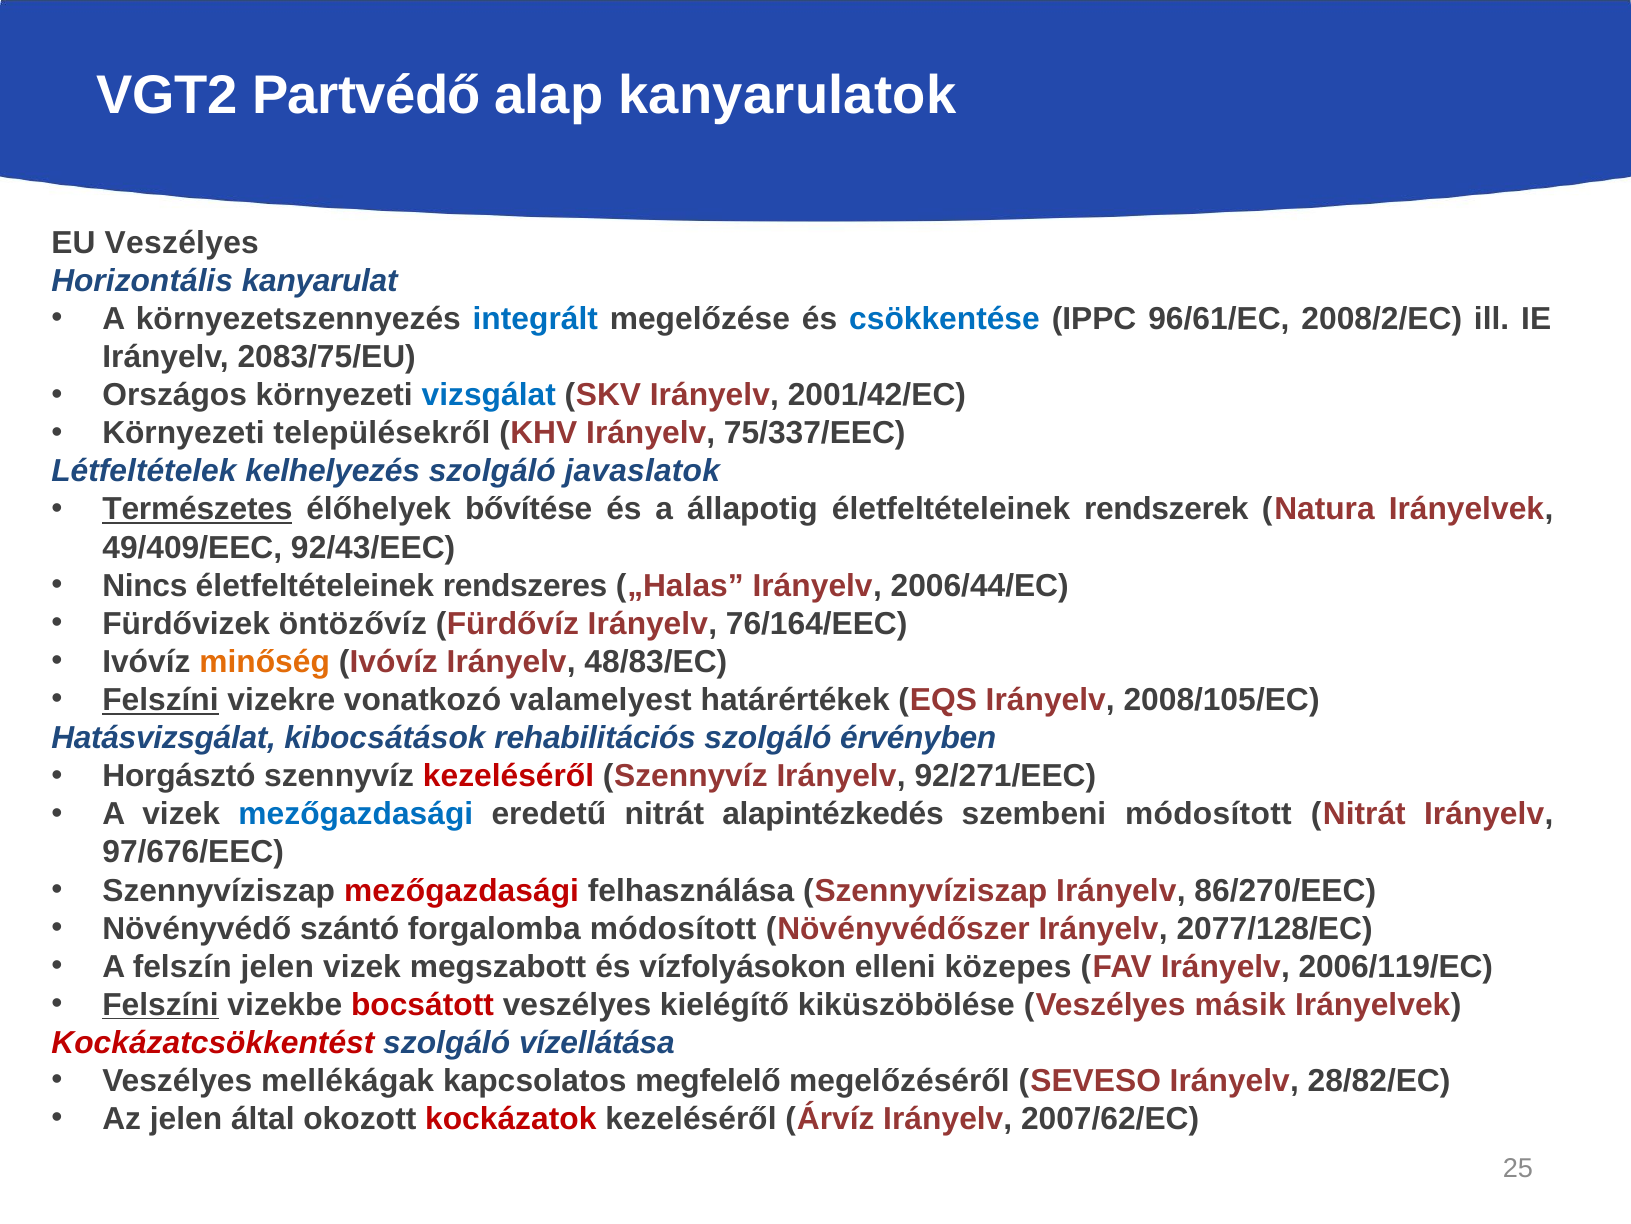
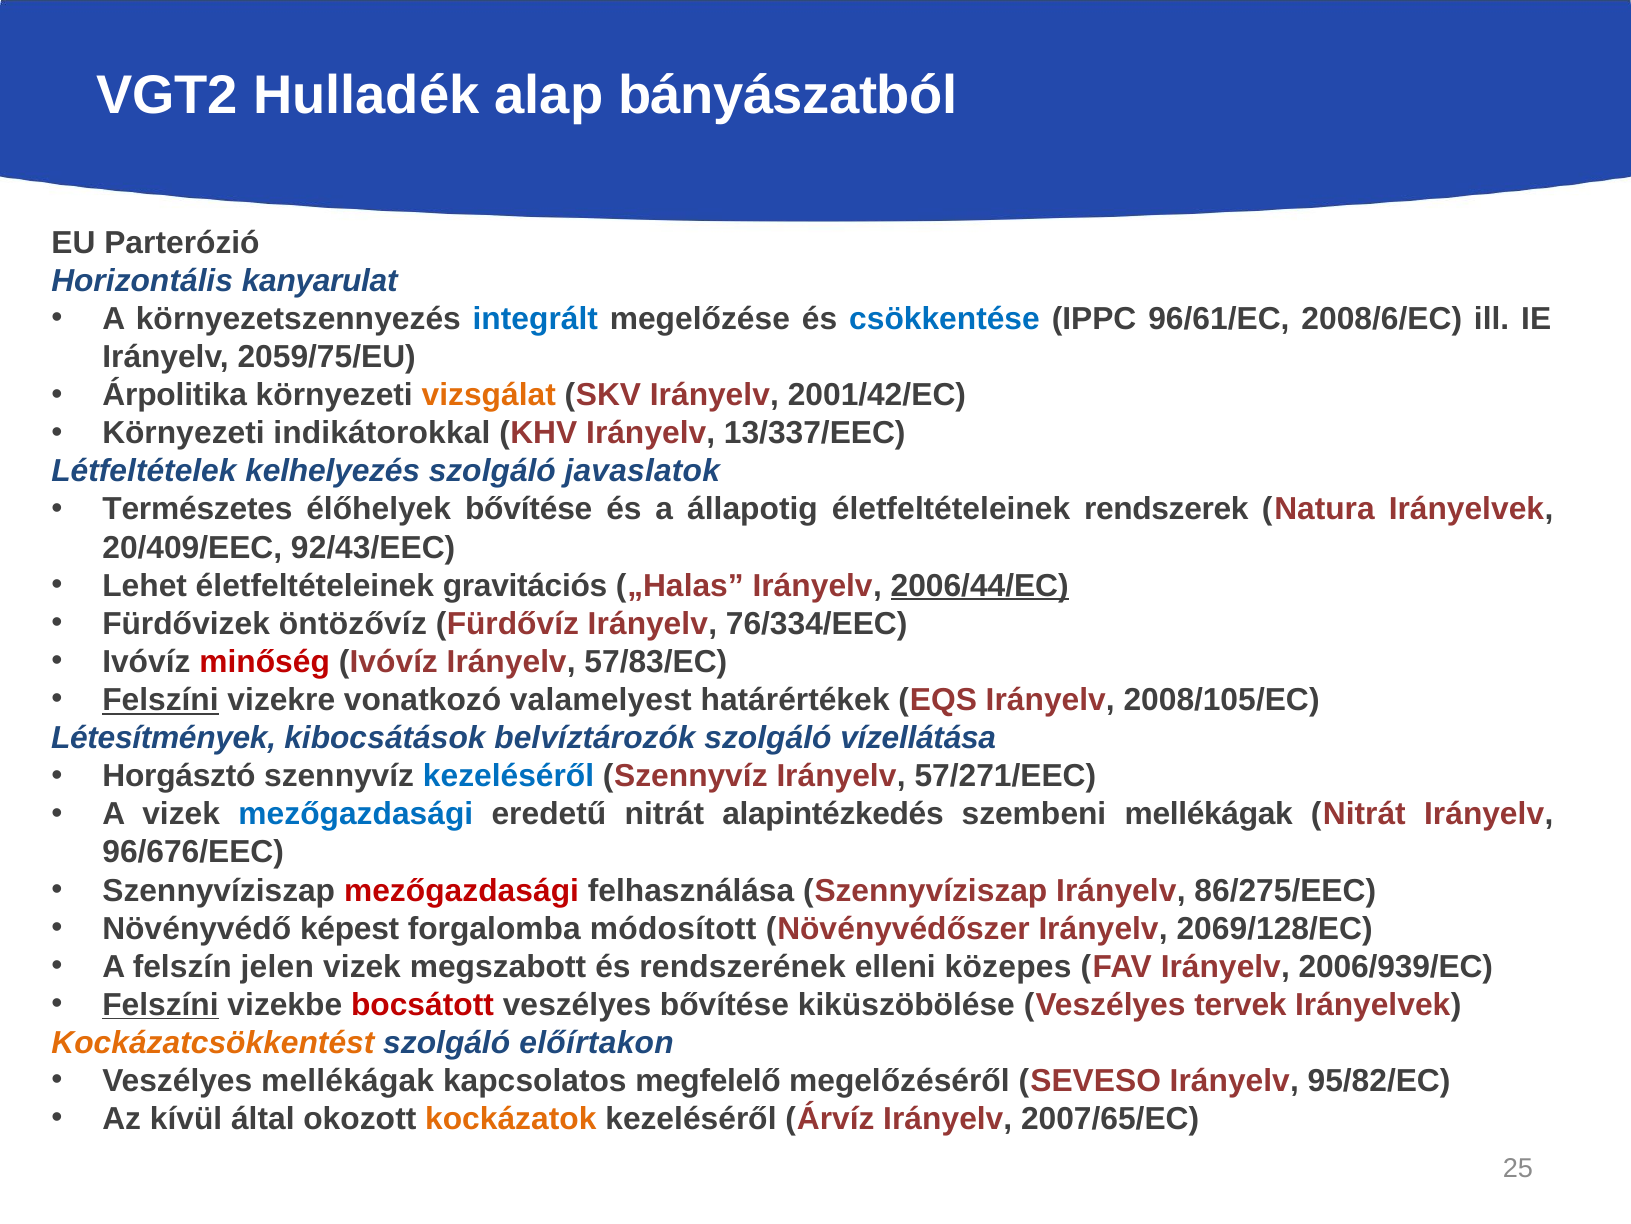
Partvédő: Partvédő -> Hulladék
kanyarulatok: kanyarulatok -> bányászatból
EU Veszélyes: Veszélyes -> Parterózió
2008/2/EC: 2008/2/EC -> 2008/6/EC
2083/75/EU: 2083/75/EU -> 2059/75/EU
Országos: Országos -> Árpolitika
vizsgálat colour: blue -> orange
településekről: településekről -> indikátorokkal
75/337/EEC: 75/337/EEC -> 13/337/EEC
Természetes underline: present -> none
49/409/EEC: 49/409/EEC -> 20/409/EEC
Nincs: Nincs -> Lehet
rendszeres: rendszeres -> gravitációs
2006/44/EC underline: none -> present
76/164/EEC: 76/164/EEC -> 76/334/EEC
minőség colour: orange -> red
48/83/EC: 48/83/EC -> 57/83/EC
Hatásvizsgálat: Hatásvizsgálat -> Létesítmények
rehabilitációs: rehabilitációs -> belvíztározók
érvényben: érvényben -> vízellátása
kezeléséről at (509, 776) colour: red -> blue
92/271/EEC: 92/271/EEC -> 57/271/EEC
szembeni módosított: módosított -> mellékágak
97/676/EEC: 97/676/EEC -> 96/676/EEC
86/270/EEC: 86/270/EEC -> 86/275/EEC
szántó: szántó -> képest
2077/128/EC: 2077/128/EC -> 2069/128/EC
vízfolyásokon: vízfolyásokon -> rendszerének
2006/119/EC: 2006/119/EC -> 2006/939/EC
veszélyes kielégítő: kielégítő -> bővítése
másik: másik -> tervek
Kockázatcsökkentést colour: red -> orange
vízellátása: vízellátása -> előírtakon
28/82/EC: 28/82/EC -> 95/82/EC
Az jelen: jelen -> kívül
kockázatok colour: red -> orange
2007/62/EC: 2007/62/EC -> 2007/65/EC
